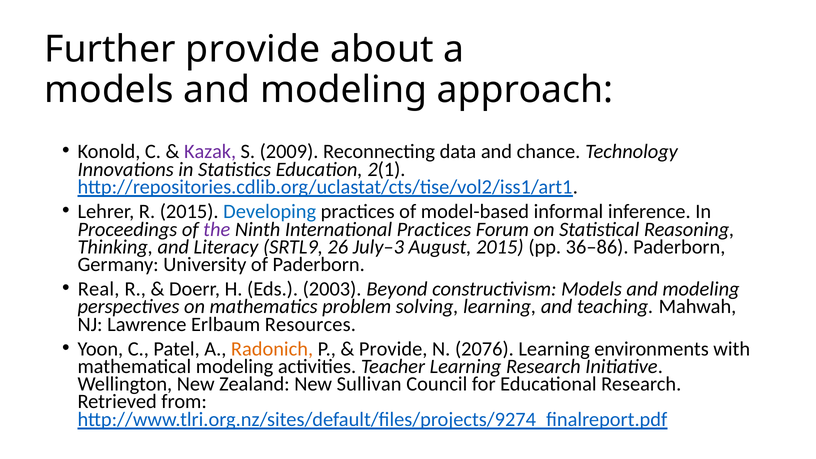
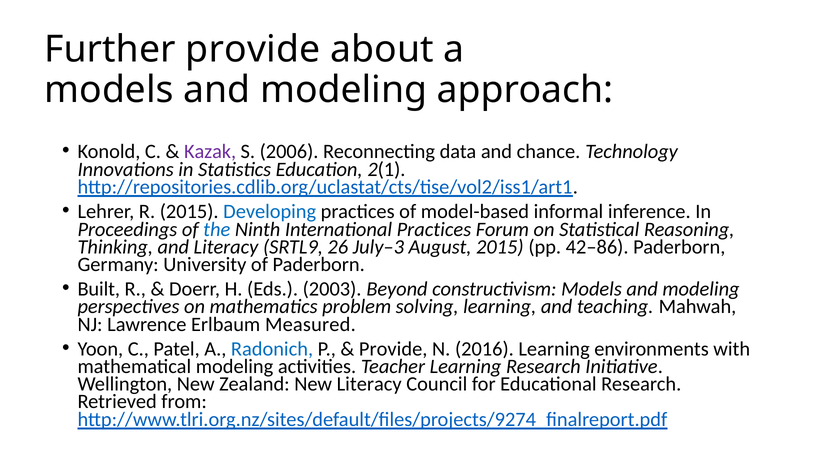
2009: 2009 -> 2006
the colour: purple -> blue
36–86: 36–86 -> 42–86
Real: Real -> Built
Resources: Resources -> Measured
Radonich colour: orange -> blue
2076: 2076 -> 2016
New Sullivan: Sullivan -> Literacy
